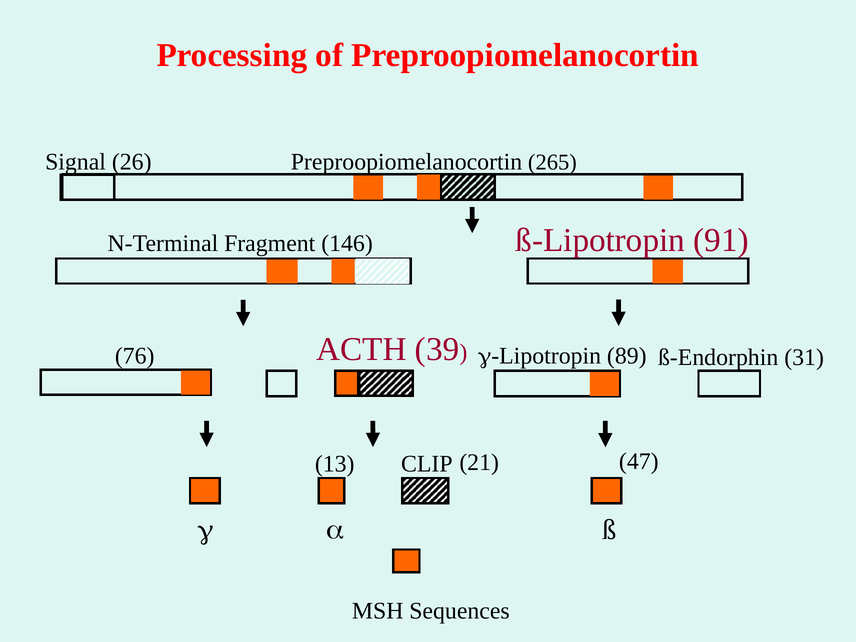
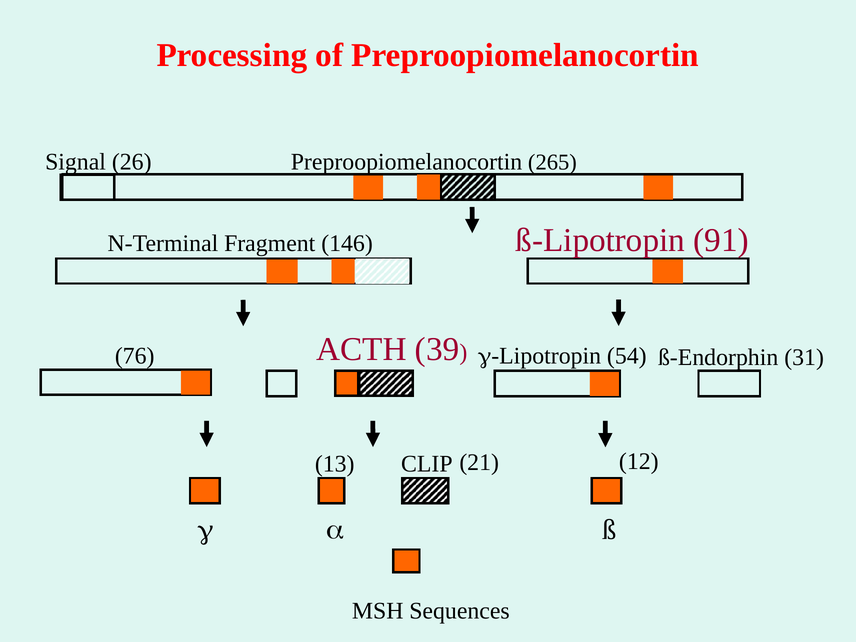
89: 89 -> 54
47: 47 -> 12
